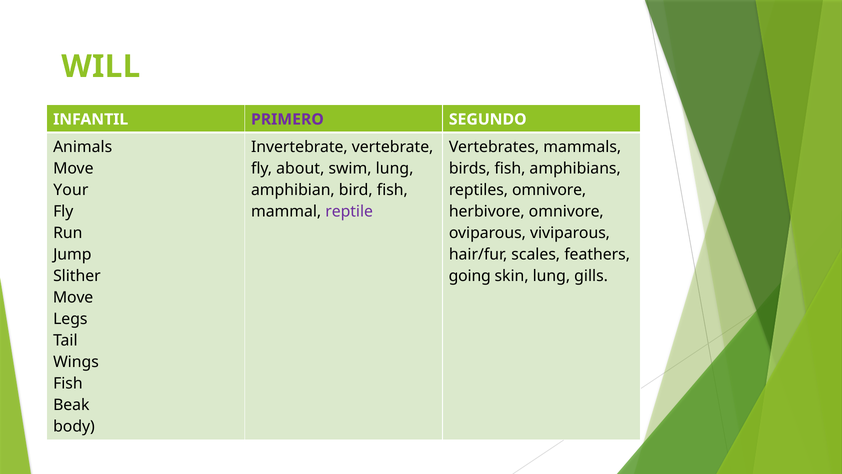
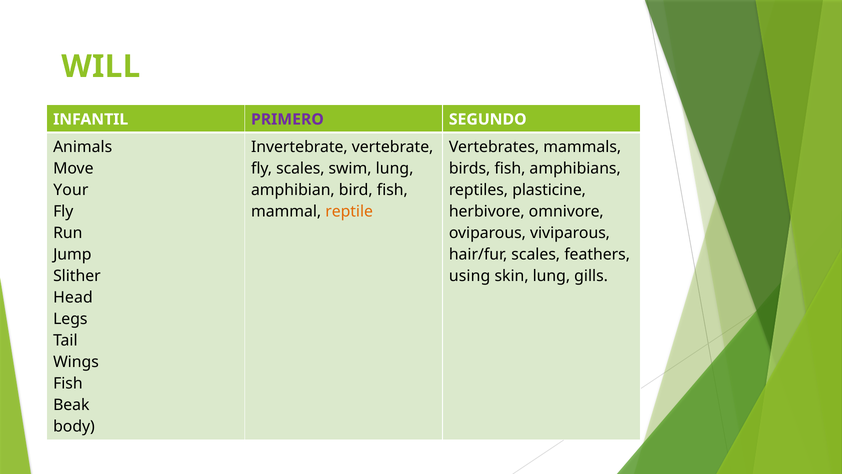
fly about: about -> scales
reptiles omnivore: omnivore -> plasticine
reptile colour: purple -> orange
going: going -> using
Move at (73, 297): Move -> Head
